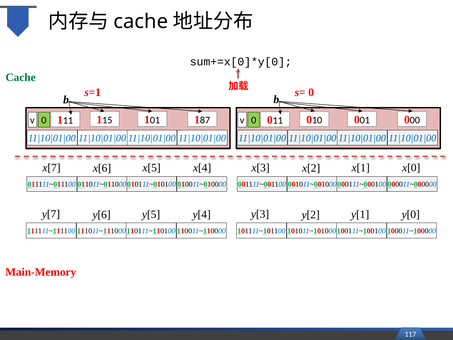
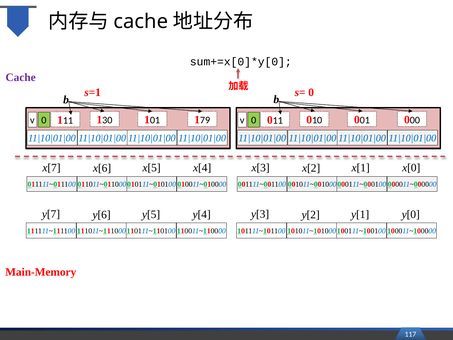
Cache at (21, 78) colour: green -> purple
87: 87 -> 79
15: 15 -> 30
